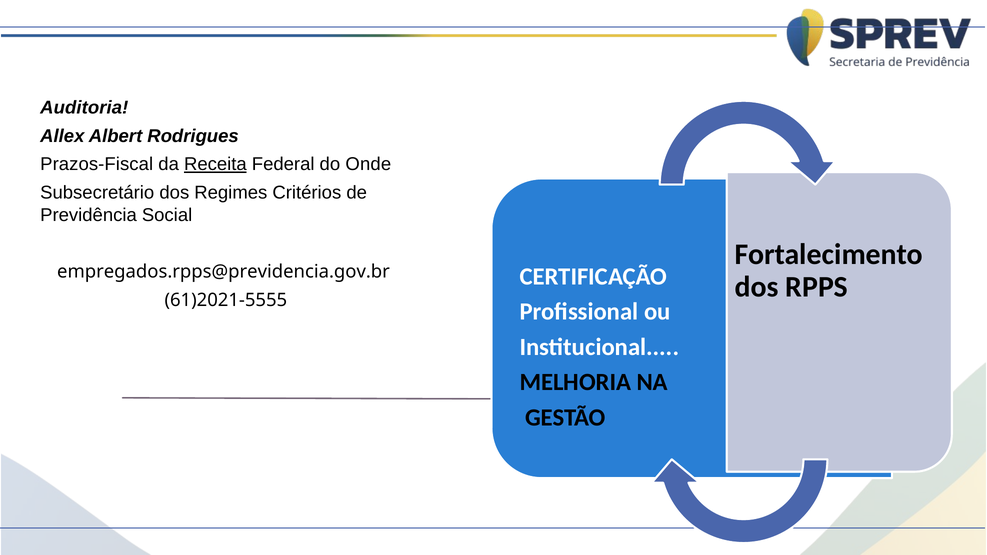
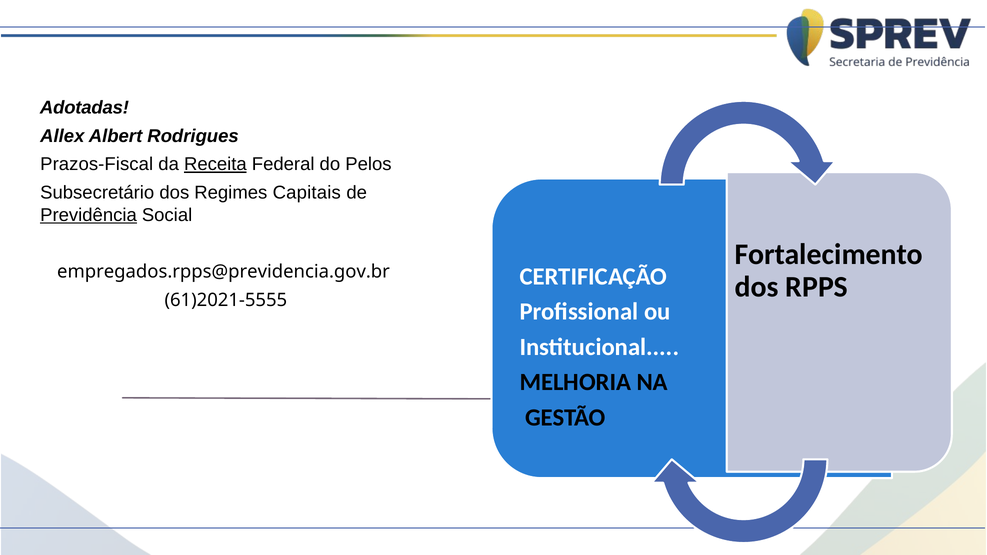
Auditoria: Auditoria -> Adotadas
Onde: Onde -> Pelos
Critérios: Critérios -> Capitais
Previdência underline: none -> present
